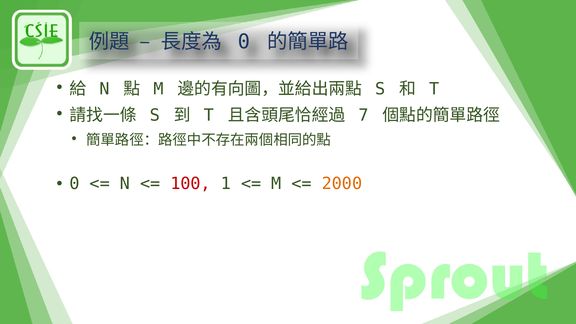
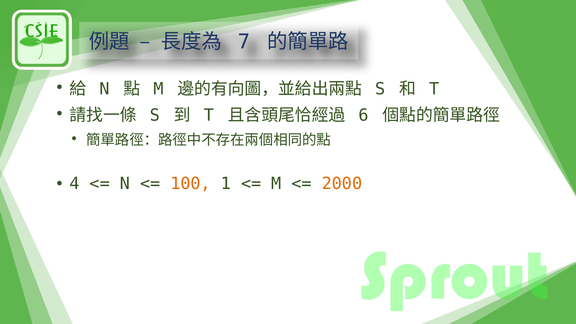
0 at (244, 42): 0 -> 7
7: 7 -> 6
0 at (75, 184): 0 -> 4
100 colour: red -> orange
